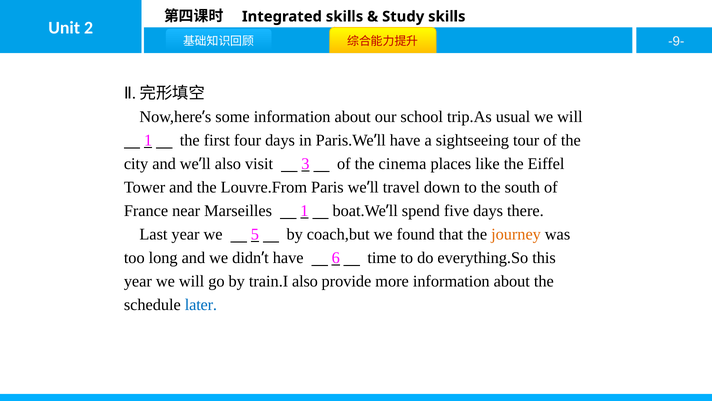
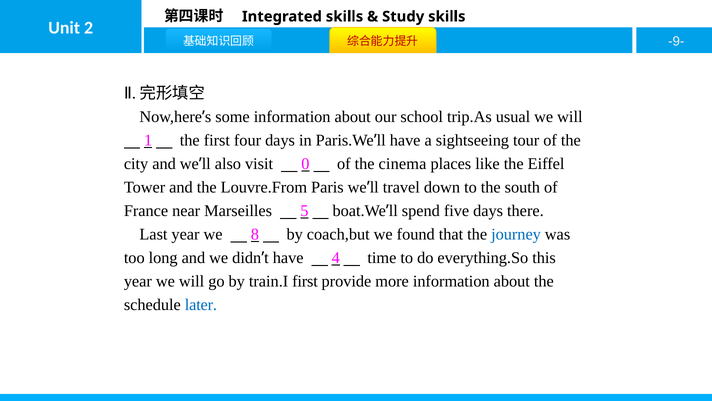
3: 3 -> 0
Marseilles 1: 1 -> 5
5: 5 -> 8
journey colour: orange -> blue
6: 6 -> 4
train.I also: also -> first
